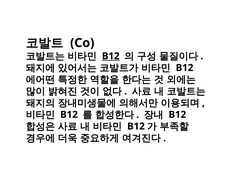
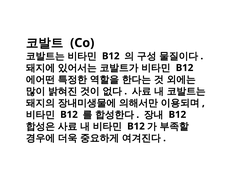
B12 at (111, 56) underline: present -> none
